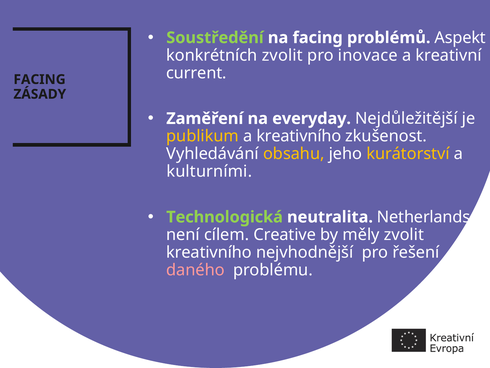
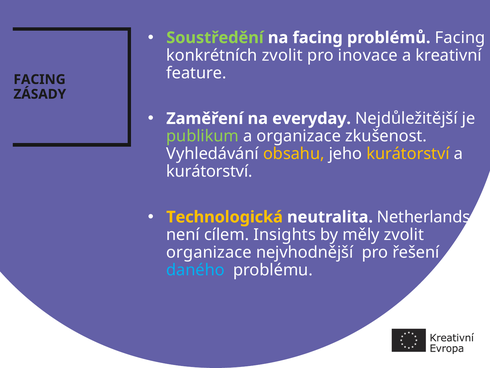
problémů Aspekt: Aspekt -> Facing
current: current -> feature
publikum colour: yellow -> light green
a kreativního: kreativního -> organizace
kulturními at (209, 171): kulturními -> kurátorství
Technologická colour: light green -> yellow
Creative: Creative -> Insights
kreativního at (209, 252): kreativního -> organizace
daného colour: pink -> light blue
